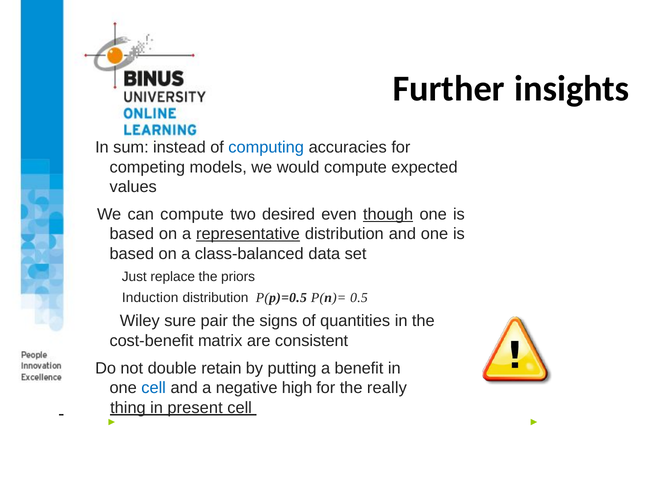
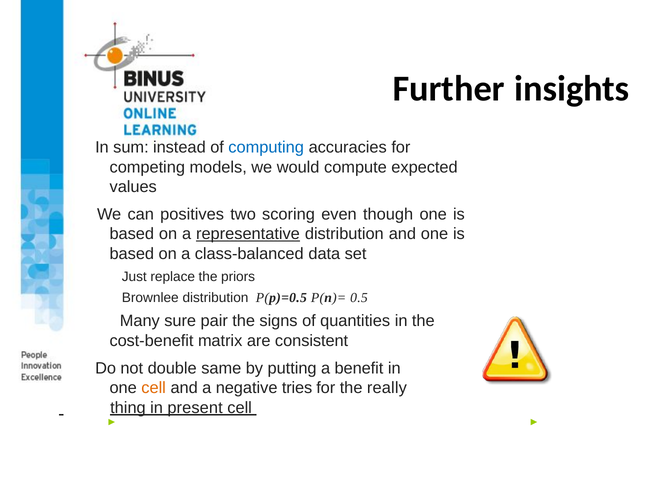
can compute: compute -> positives
desired: desired -> scoring
though underline: present -> none
Induction: Induction -> Brownlee
Wiley: Wiley -> Many
retain: retain -> same
cell at (154, 388) colour: blue -> orange
high: high -> tries
